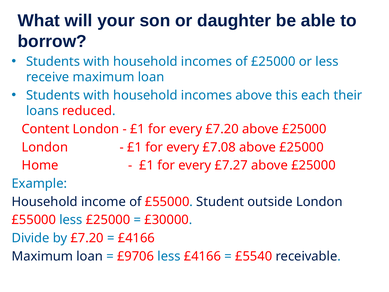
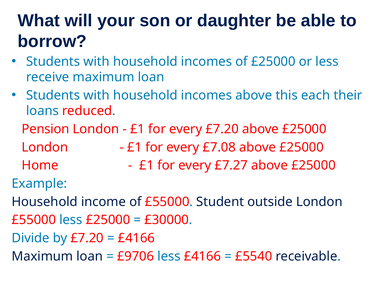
Content: Content -> Pension
